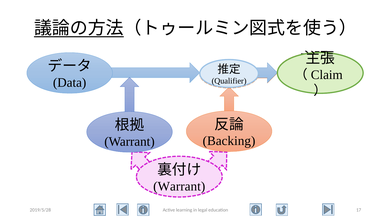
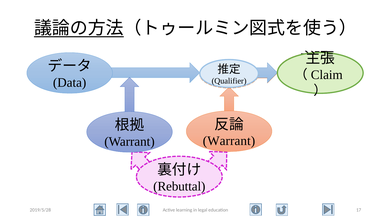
Backing at (229, 141): Backing -> Warrant
Warrant at (179, 186): Warrant -> Rebuttal
